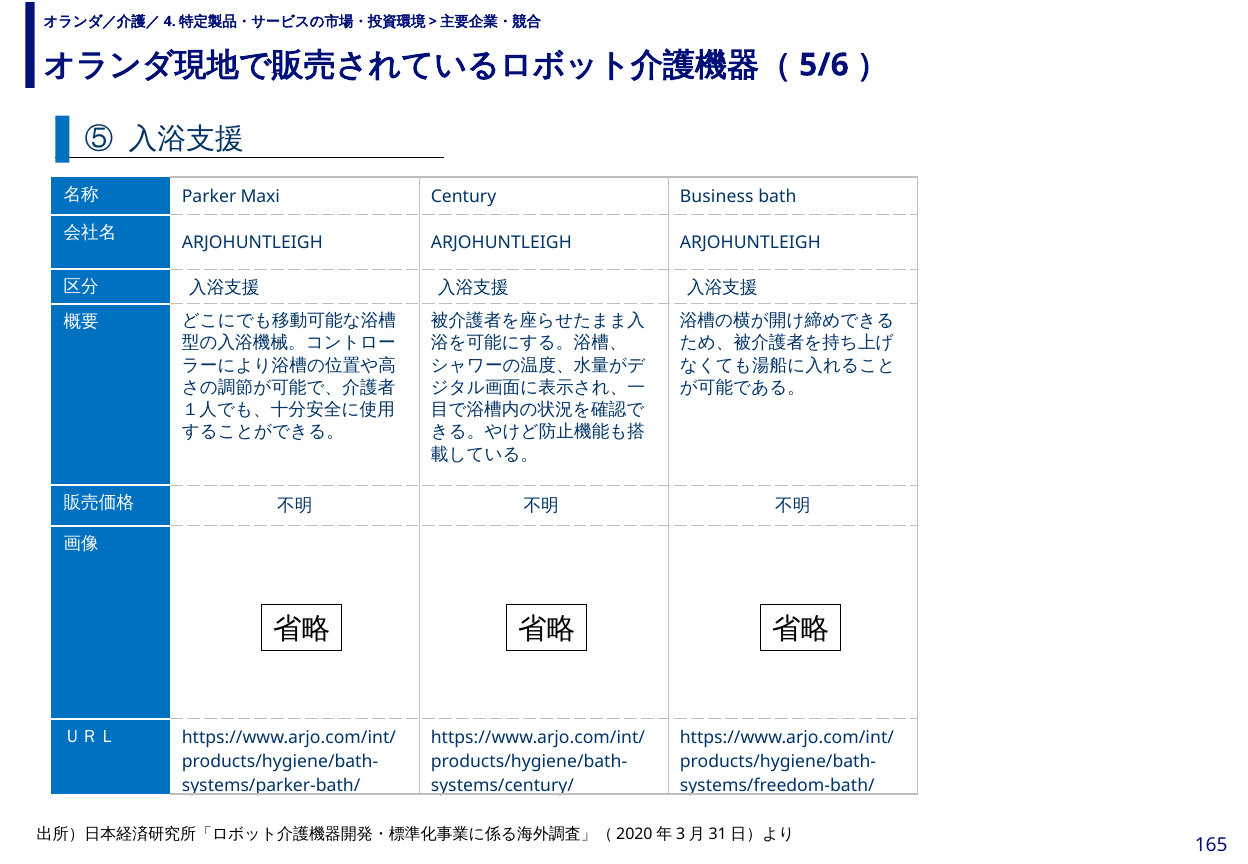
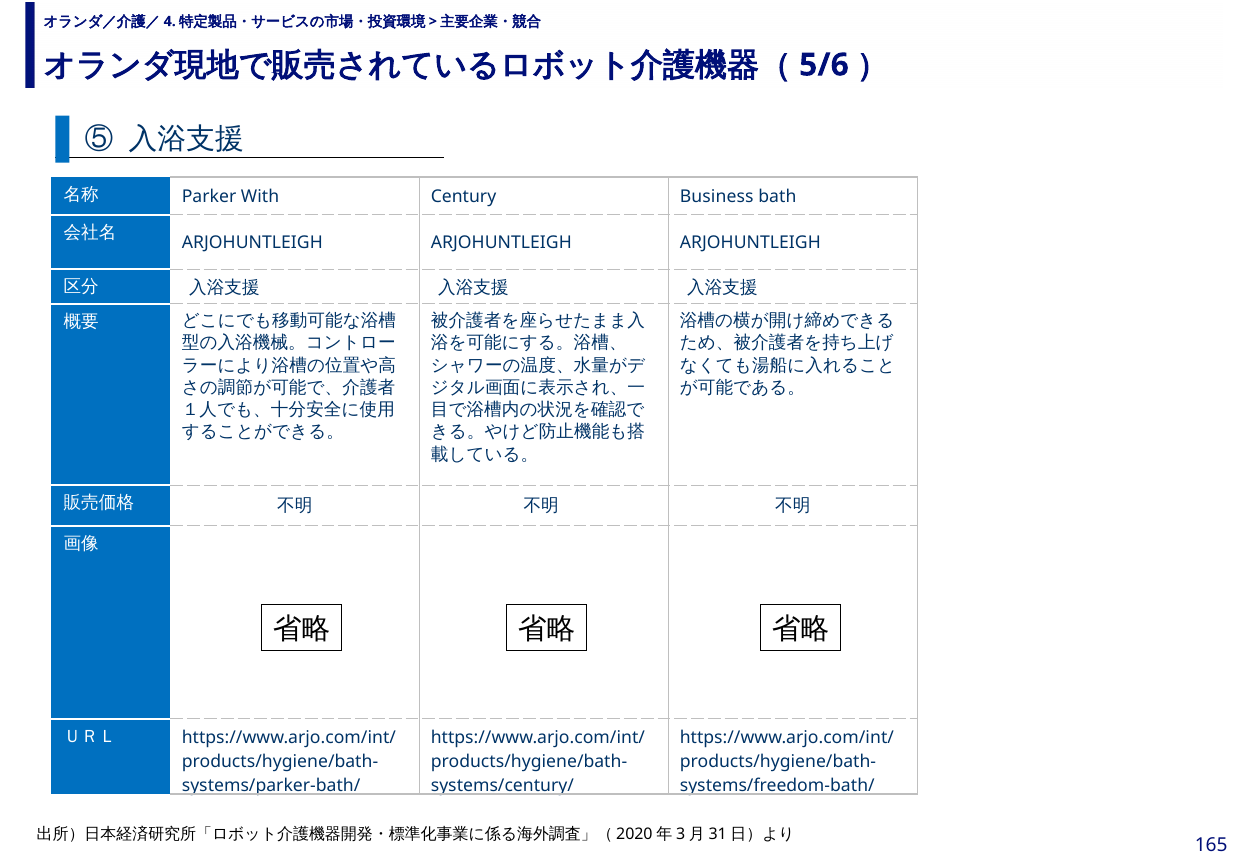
Maxi: Maxi -> With
